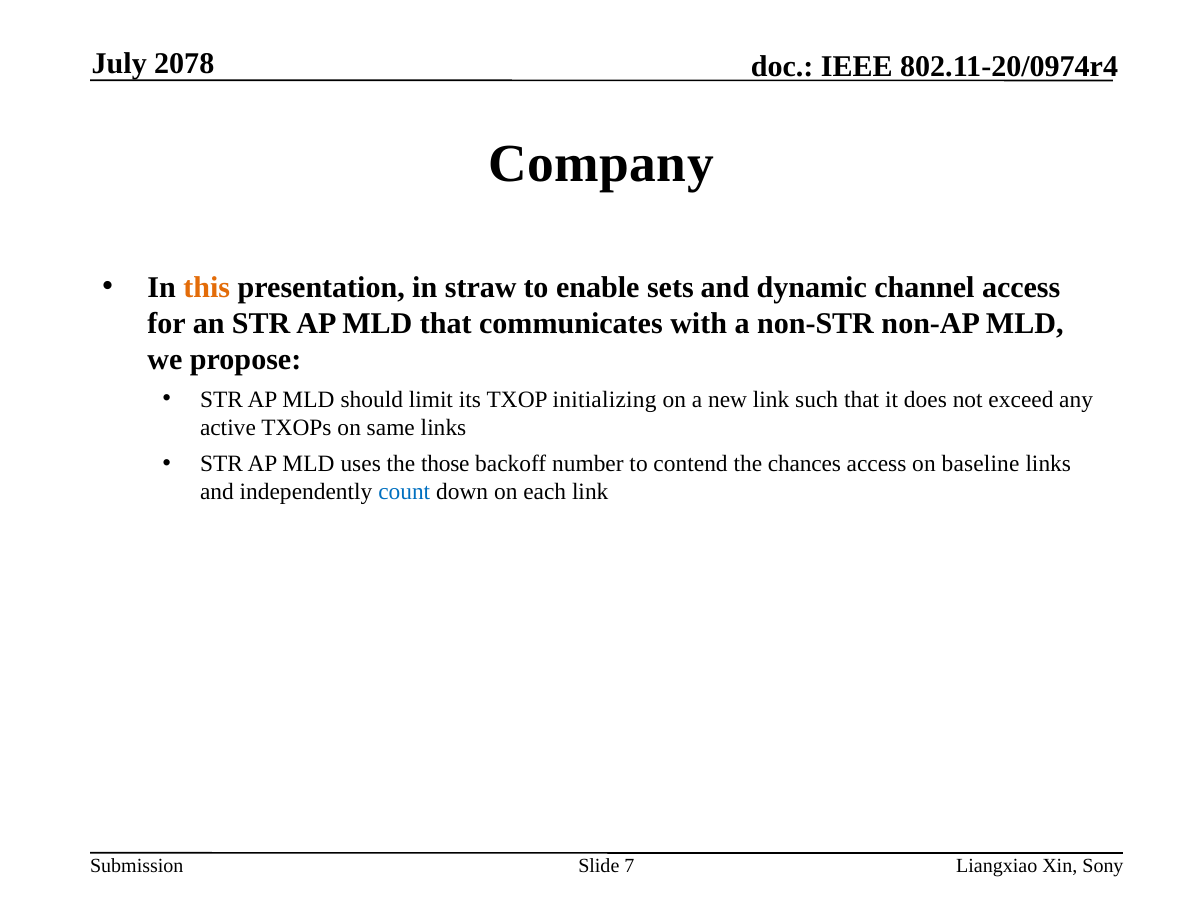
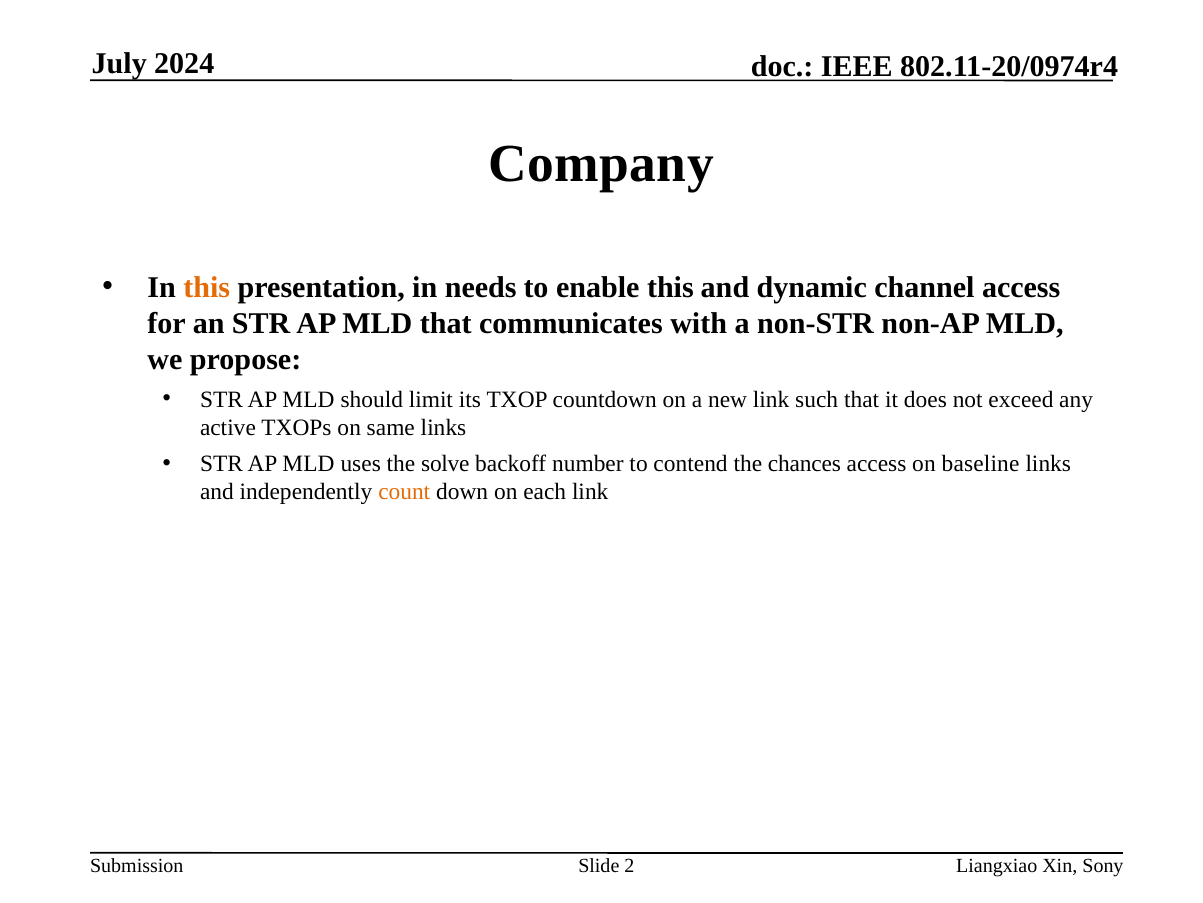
2078: 2078 -> 2024
straw: straw -> needs
enable sets: sets -> this
initializing: initializing -> countdown
those: those -> solve
count colour: blue -> orange
7: 7 -> 2
